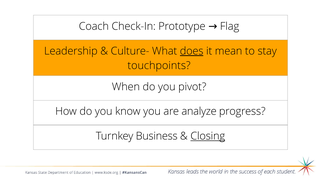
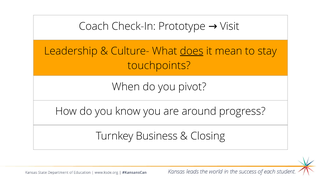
Flag: Flag -> Visit
analyze: analyze -> around
Closing underline: present -> none
